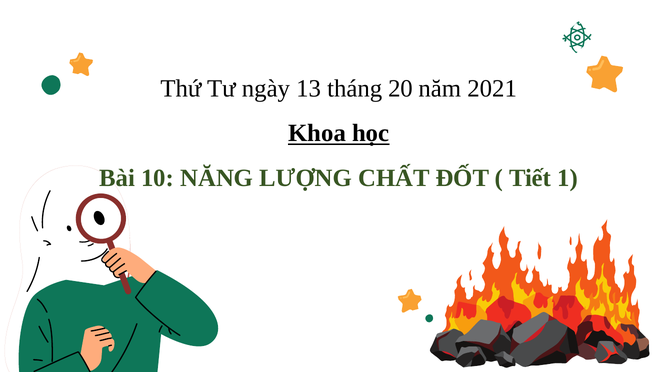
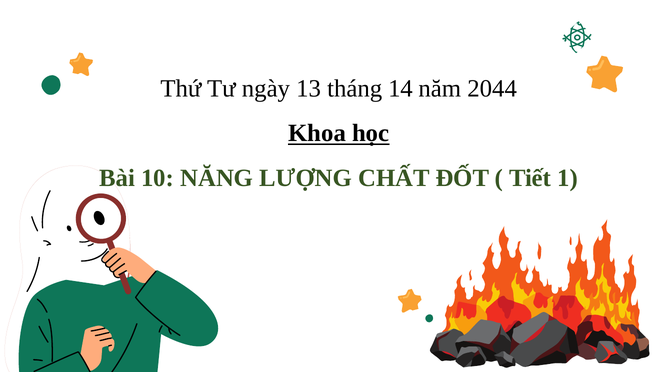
20: 20 -> 14
2021: 2021 -> 2044
